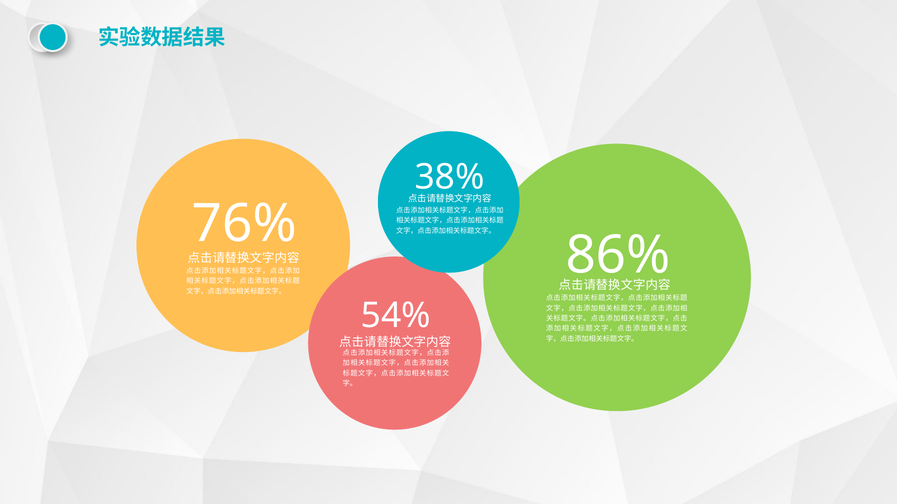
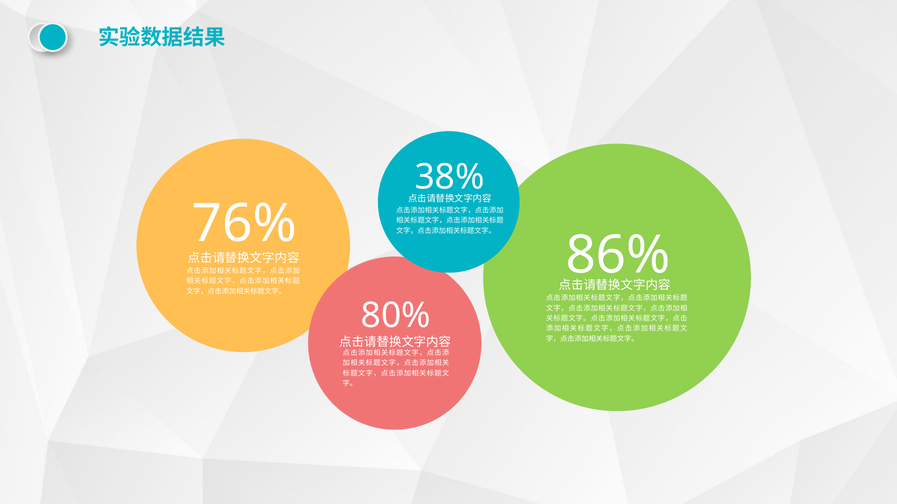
54%: 54% -> 80%
